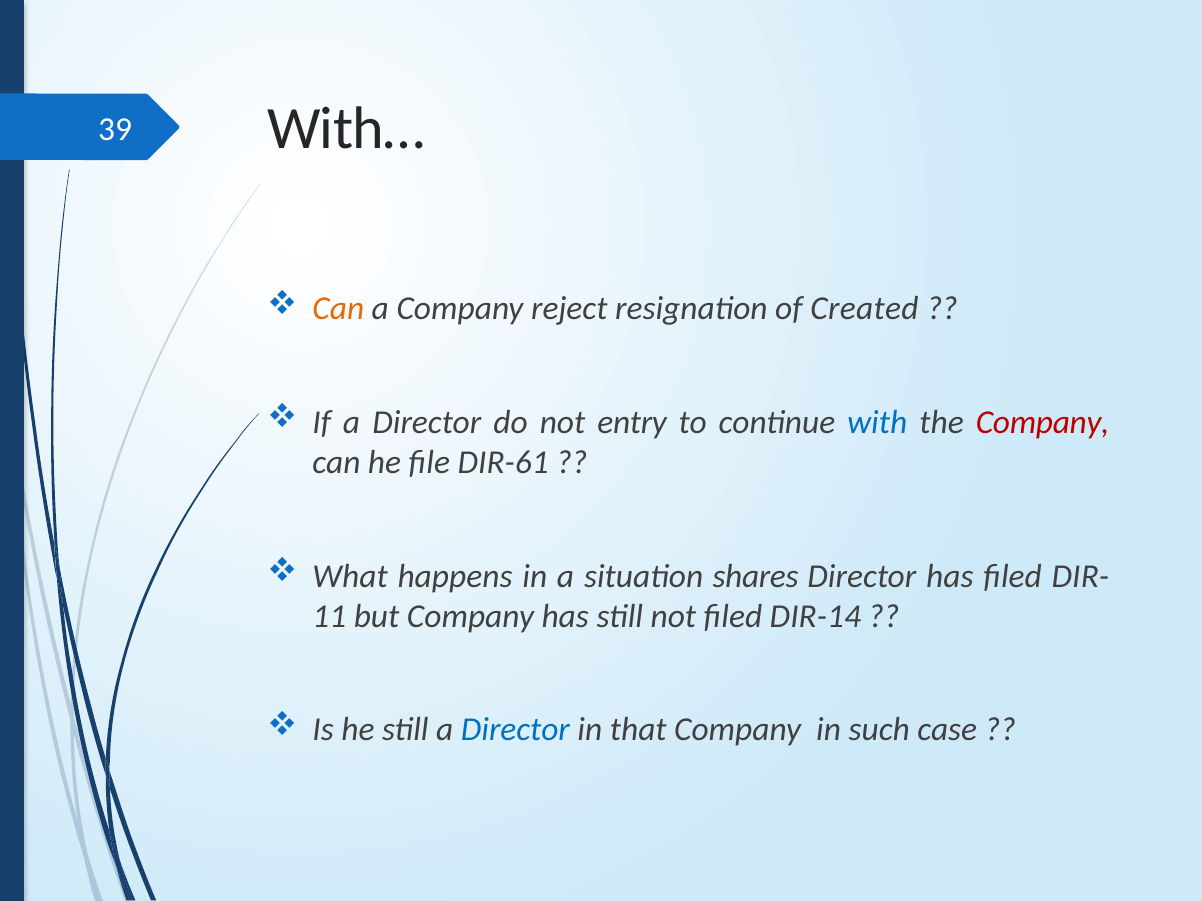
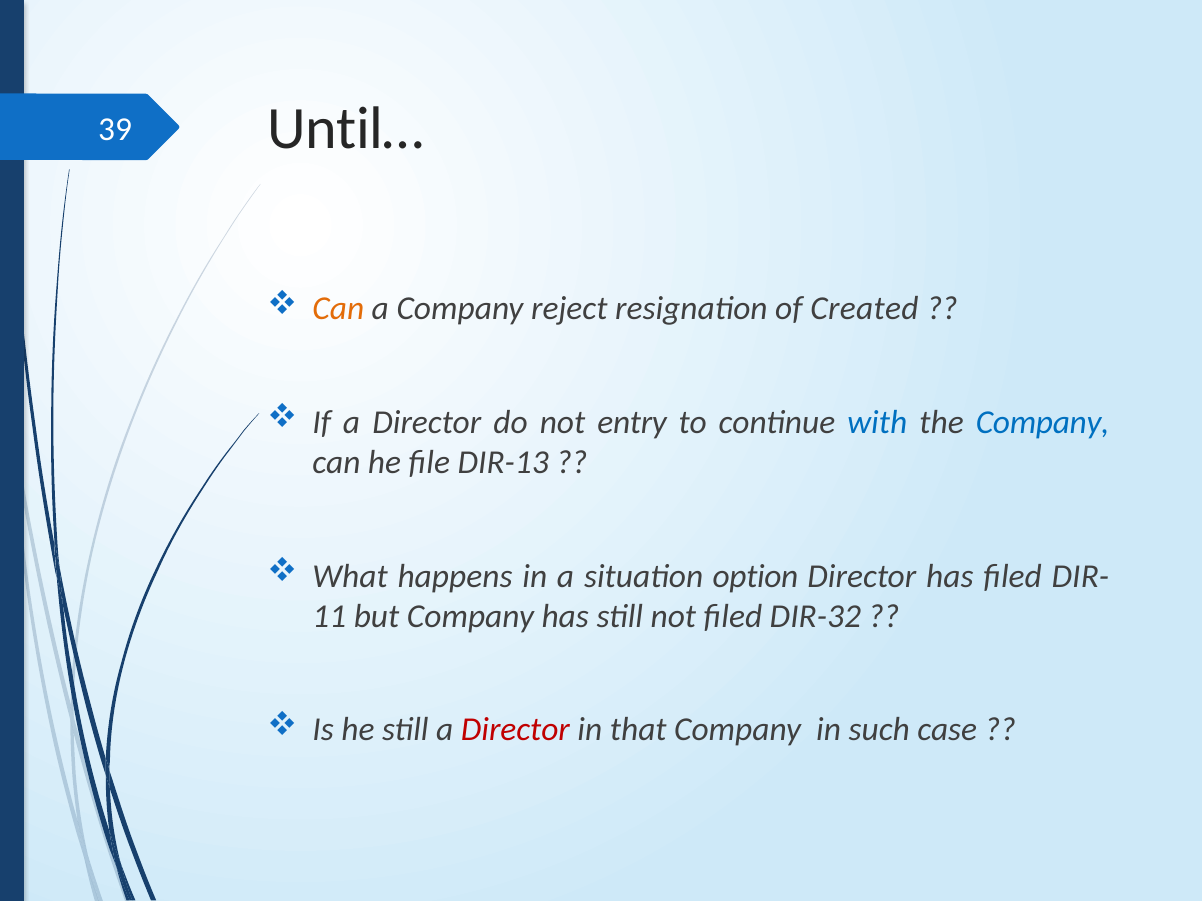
With…: With… -> Until…
Company at (1043, 423) colour: red -> blue
DIR-61: DIR-61 -> DIR-13
shares: shares -> option
DIR-14: DIR-14 -> DIR-32
Director at (515, 730) colour: blue -> red
